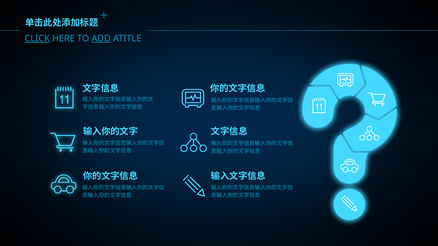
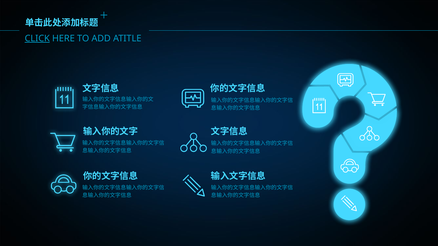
ADD underline: present -> none
